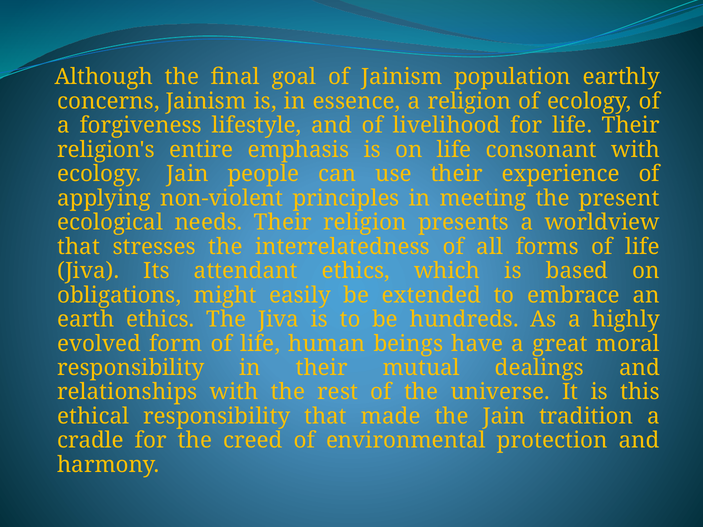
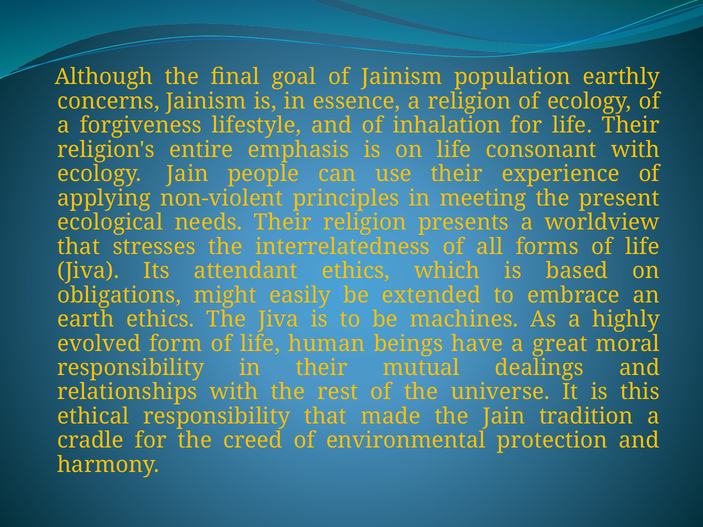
livelihood: livelihood -> inhalation
hundreds: hundreds -> machines
